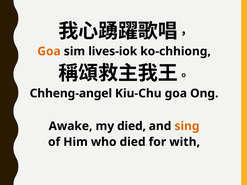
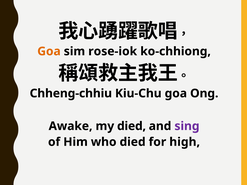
lives-iok: lives-iok -> rose-iok
Chheng-angel: Chheng-angel -> Chheng-chhiu
sing colour: orange -> purple
with: with -> high
